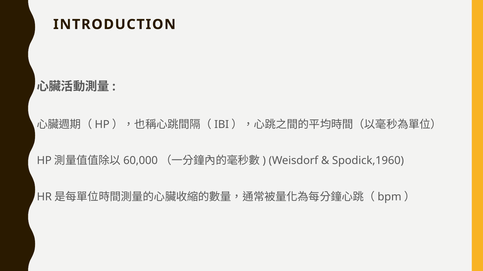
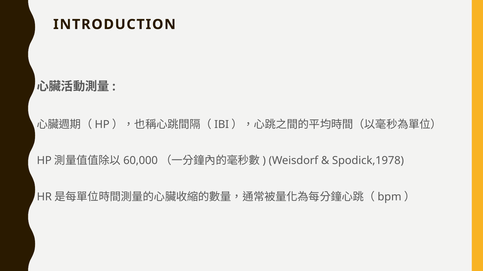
Spodick,1960: Spodick,1960 -> Spodick,1978
